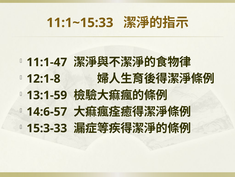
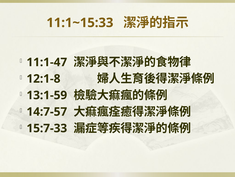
14:6-57: 14:6-57 -> 14:7-57
15:3-33: 15:3-33 -> 15:7-33
